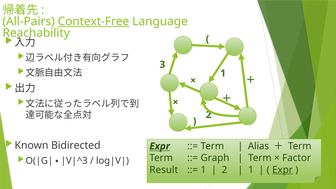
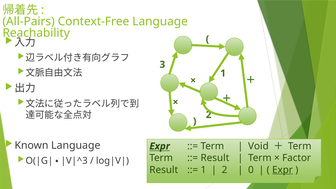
Context-Free underline: present -> none
Known Bidirected: Bidirected -> Language
Alias: Alias -> Void
Graph at (215, 158): Graph -> Result
1 at (251, 170): 1 -> 0
